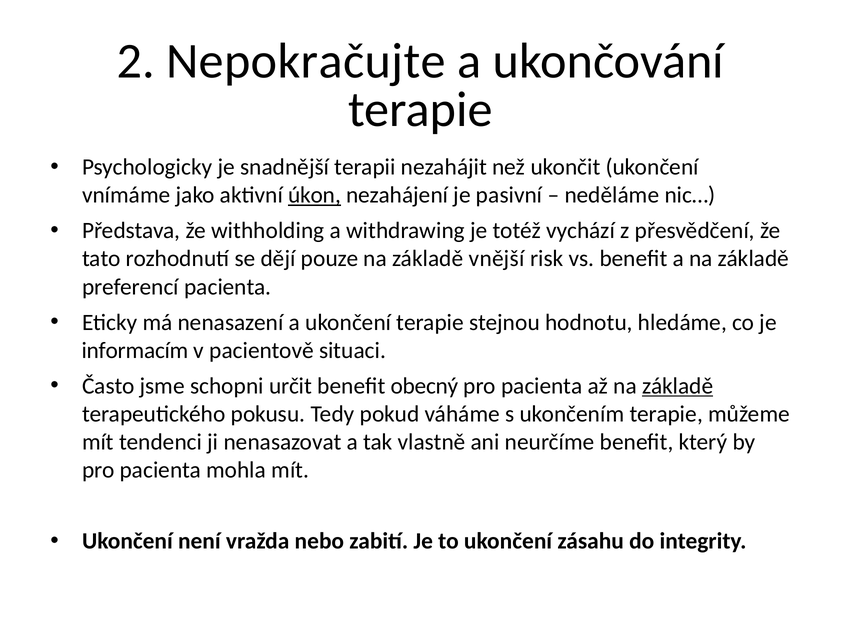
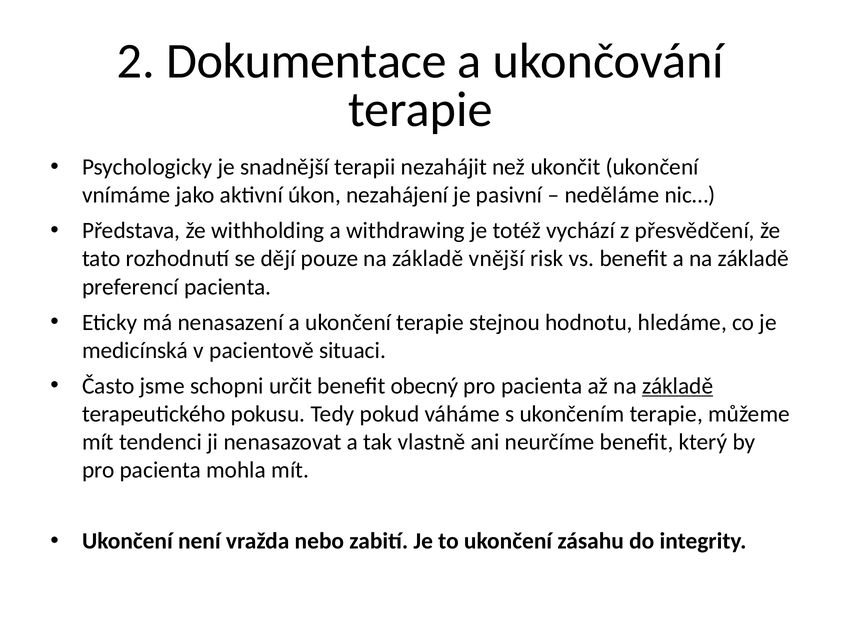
Nepokračujte: Nepokračujte -> Dokumentace
úkon underline: present -> none
informacím: informacím -> medicínská
